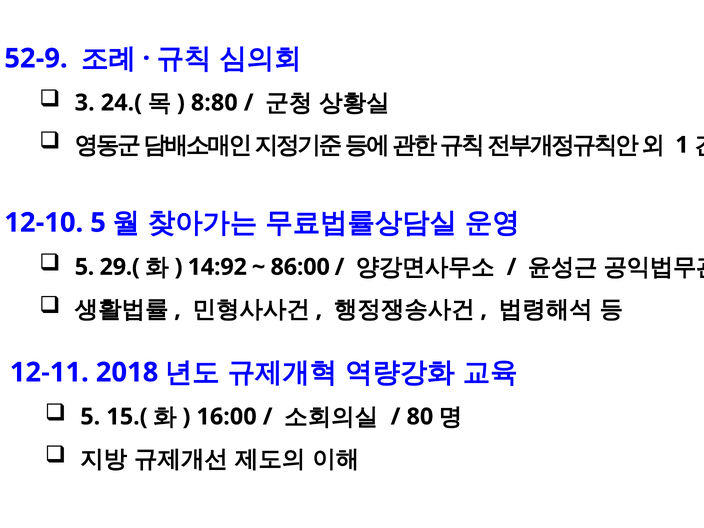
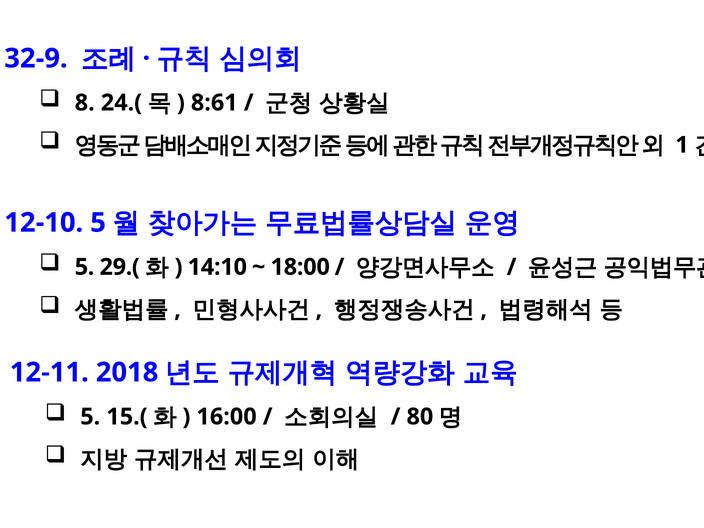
52-9: 52-9 -> 32-9
3: 3 -> 8
8:80: 8:80 -> 8:61
14:92: 14:92 -> 14:10
86:00: 86:00 -> 18:00
